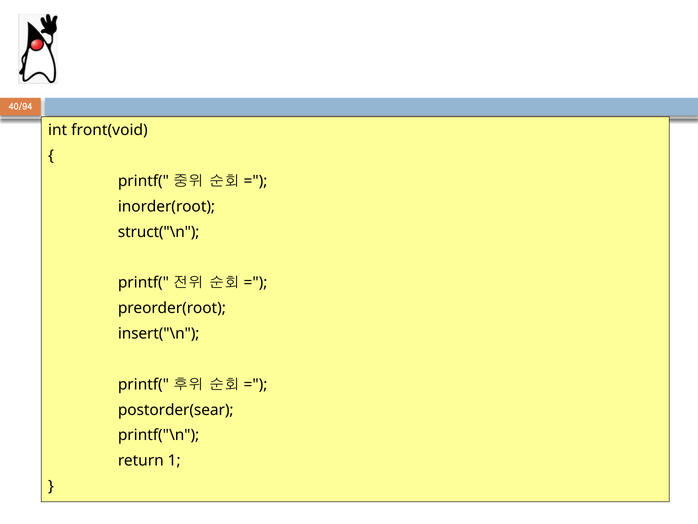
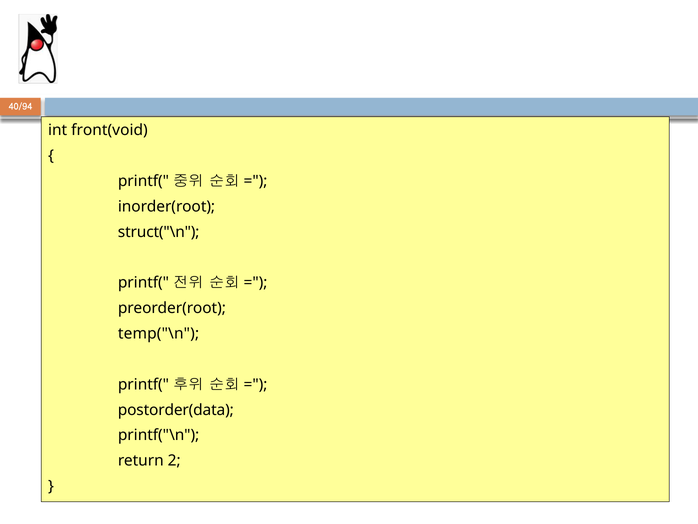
insert("\n: insert("\n -> temp("\n
postorder(sear: postorder(sear -> postorder(data
1: 1 -> 2
